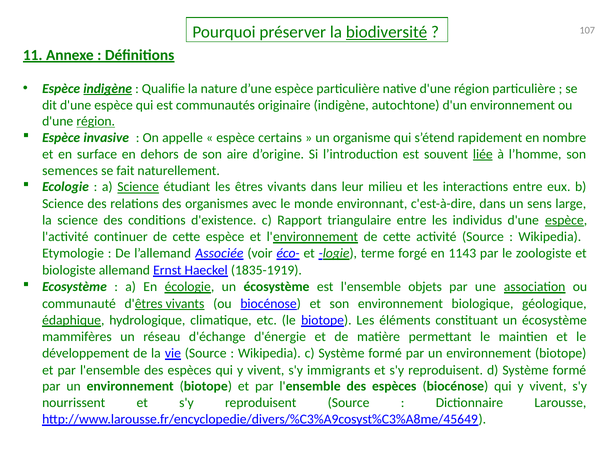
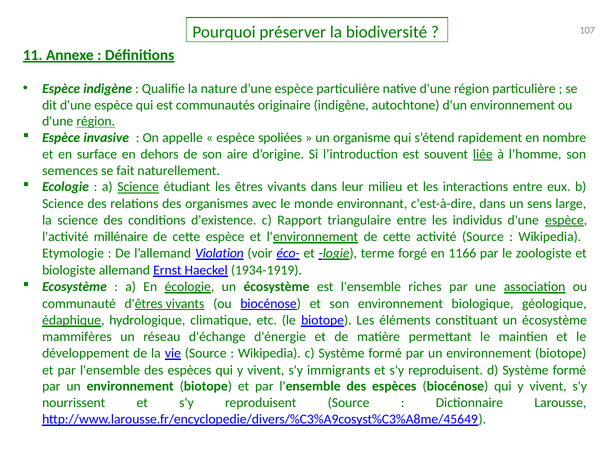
biodiversité underline: present -> none
indigène at (108, 89) underline: present -> none
certains: certains -> spoliées
continuer: continuer -> millénaire
Associée: Associée -> Violation
1143: 1143 -> 1166
1835-1919: 1835-1919 -> 1934-1919
objets: objets -> riches
